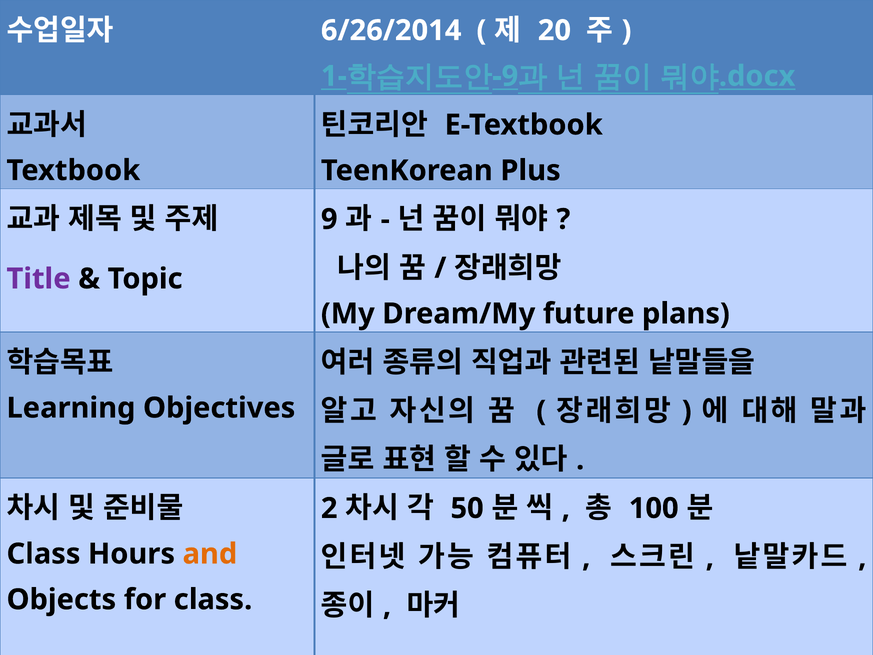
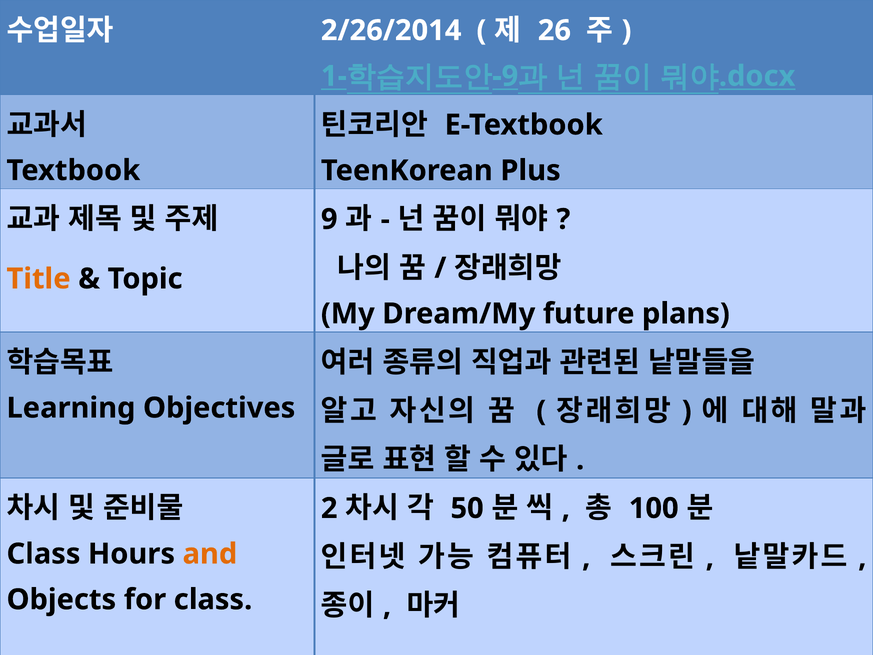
6/26/2014: 6/26/2014 -> 2/26/2014
20: 20 -> 26
Title colour: purple -> orange
